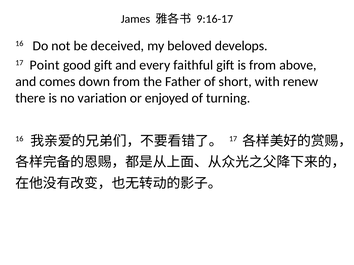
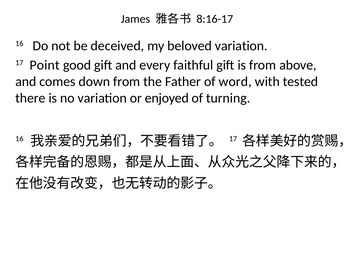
9:16-17: 9:16-17 -> 8:16-17
beloved develops: develops -> variation
short: short -> word
renew: renew -> tested
